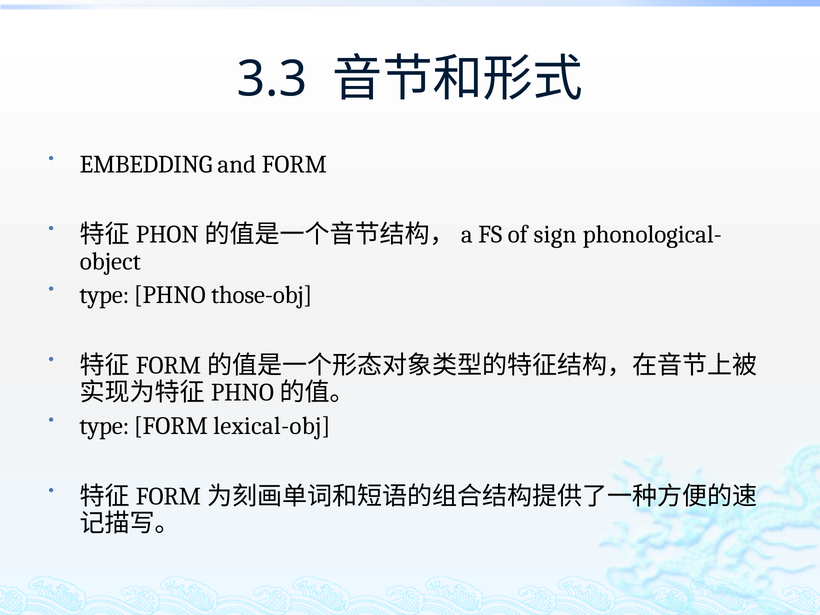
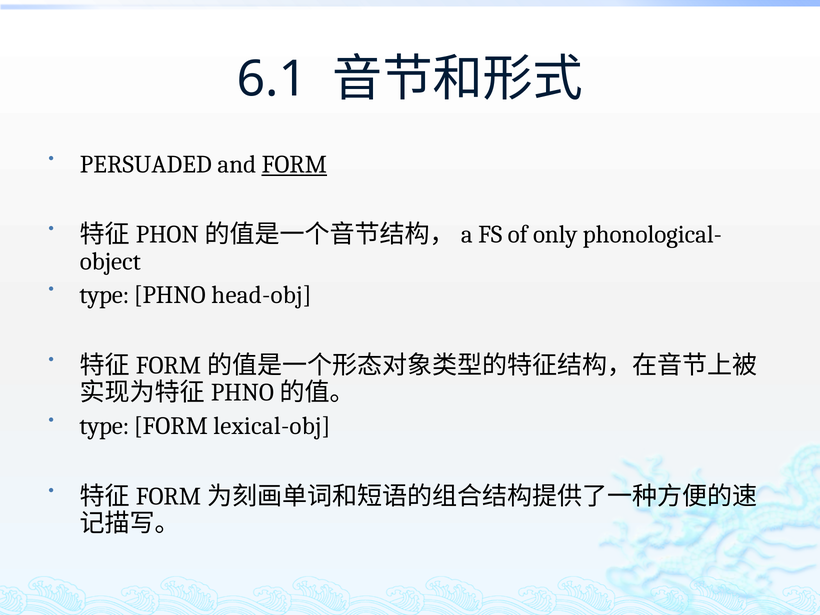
3.3: 3.3 -> 6.1
EMBEDDING: EMBEDDING -> PERSUADED
FORM at (294, 164) underline: none -> present
sign: sign -> only
those-obj: those-obj -> head-obj
